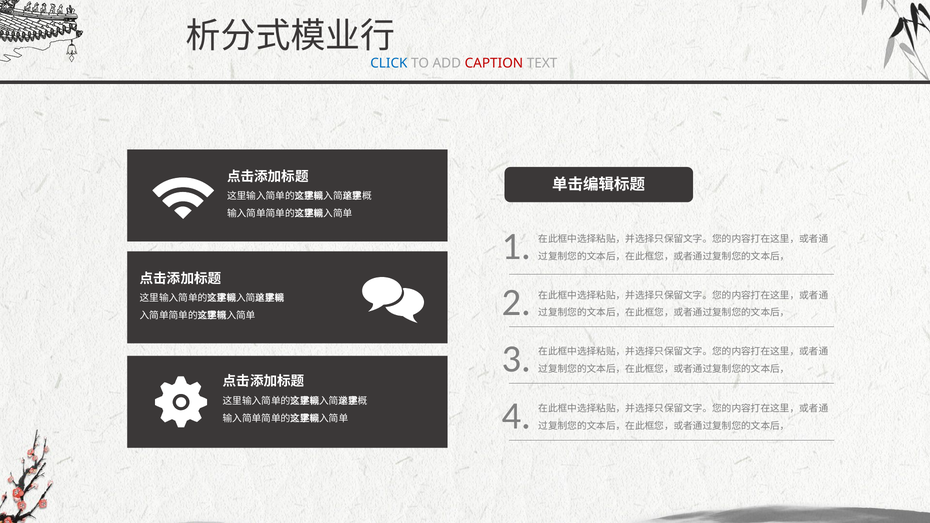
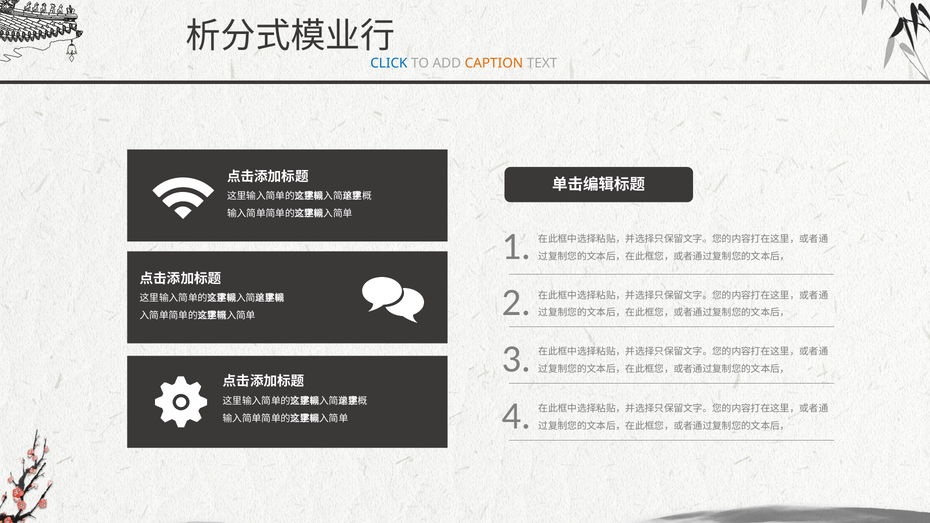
CAPTION colour: red -> orange
